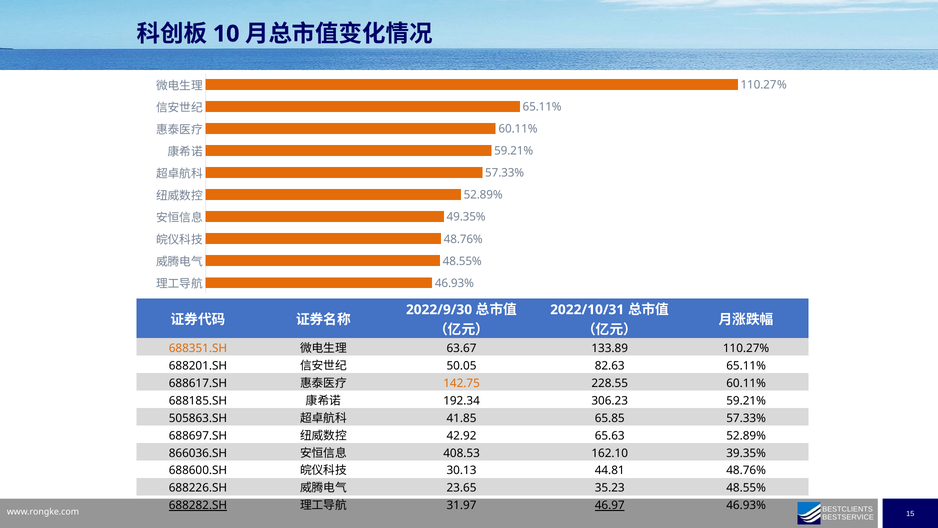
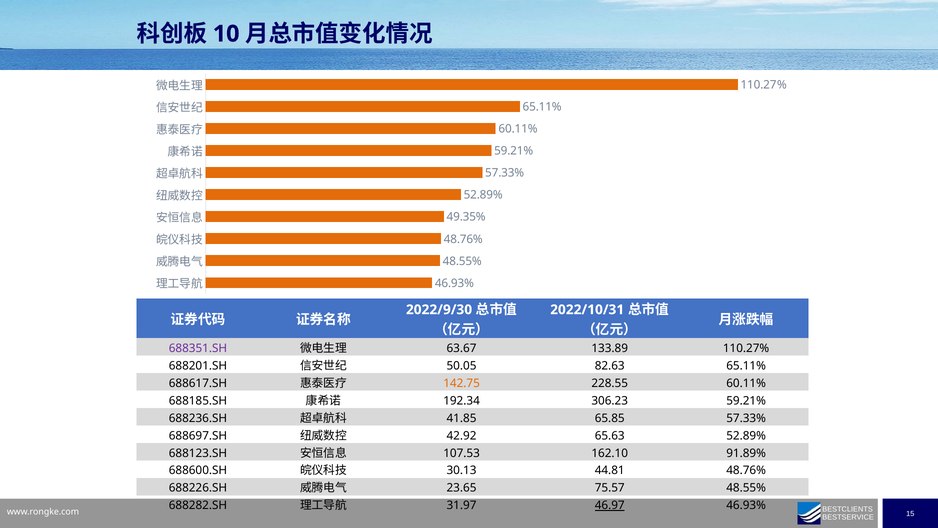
688351.SH colour: orange -> purple
505863.SH: 505863.SH -> 688236.SH
866036.SH: 866036.SH -> 688123.SH
408.53: 408.53 -> 107.53
39.35%: 39.35% -> 91.89%
35.23: 35.23 -> 75.57
688282.SH underline: present -> none
